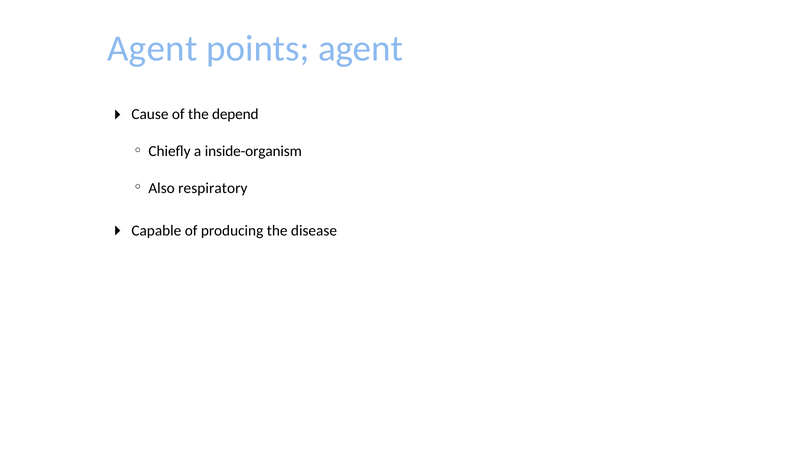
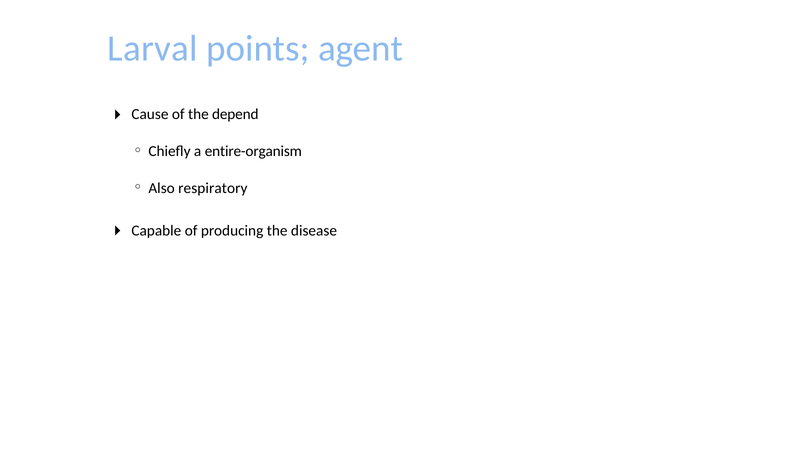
Agent at (152, 48): Agent -> Larval
inside-organism: inside-organism -> entire-organism
